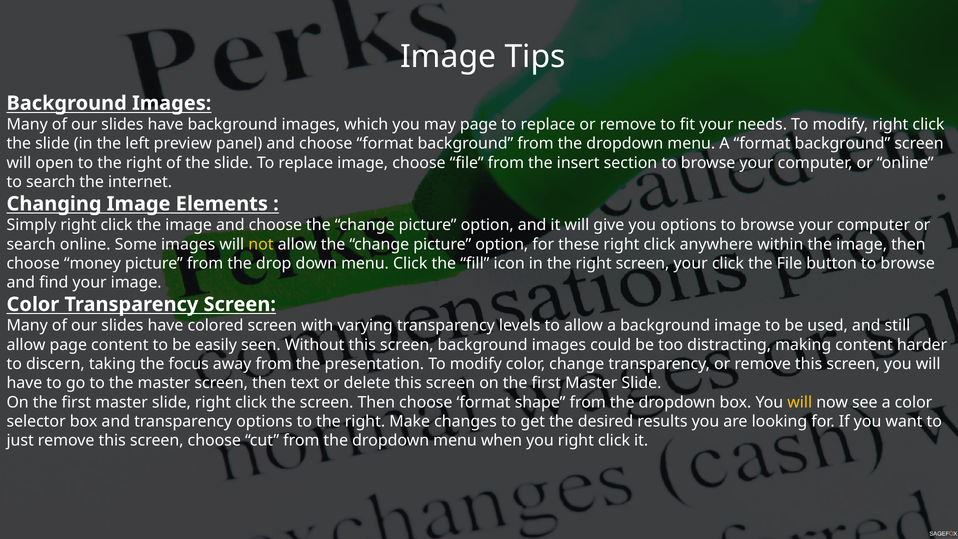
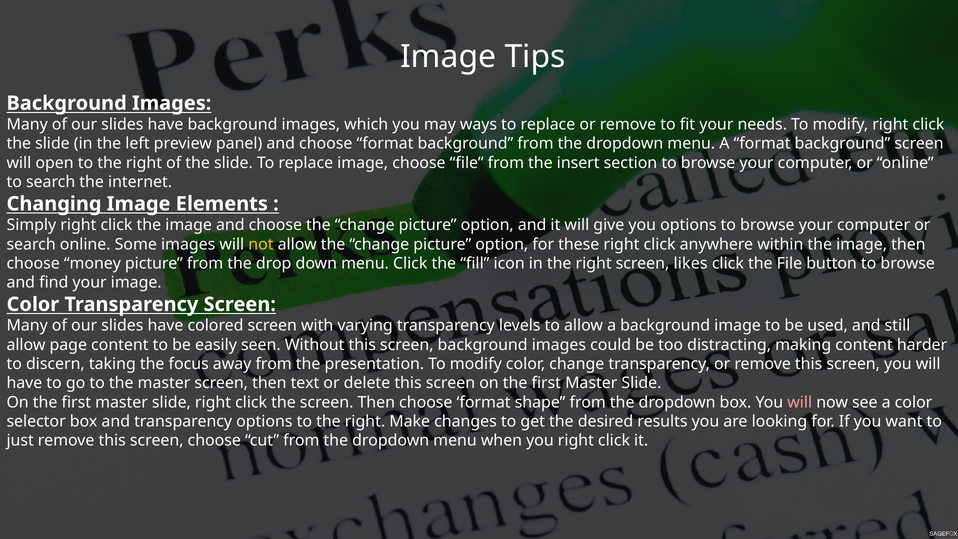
may page: page -> ways
screen your: your -> likes
will at (800, 402) colour: yellow -> pink
